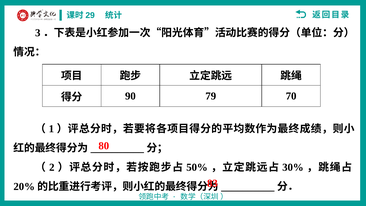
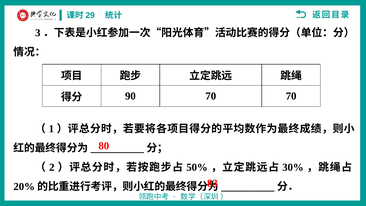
90 79: 79 -> 70
